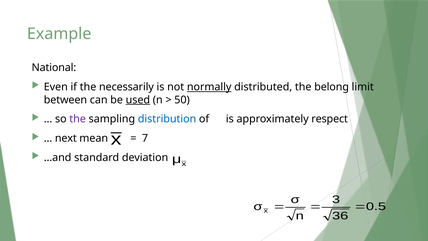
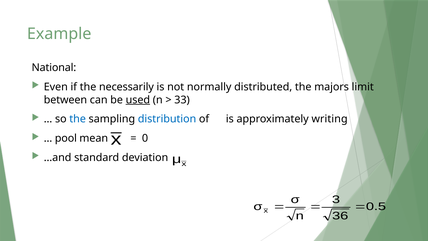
normally underline: present -> none
belong: belong -> majors
50: 50 -> 33
the at (78, 119) colour: purple -> blue
respect: respect -> writing
next: next -> pool
7: 7 -> 0
